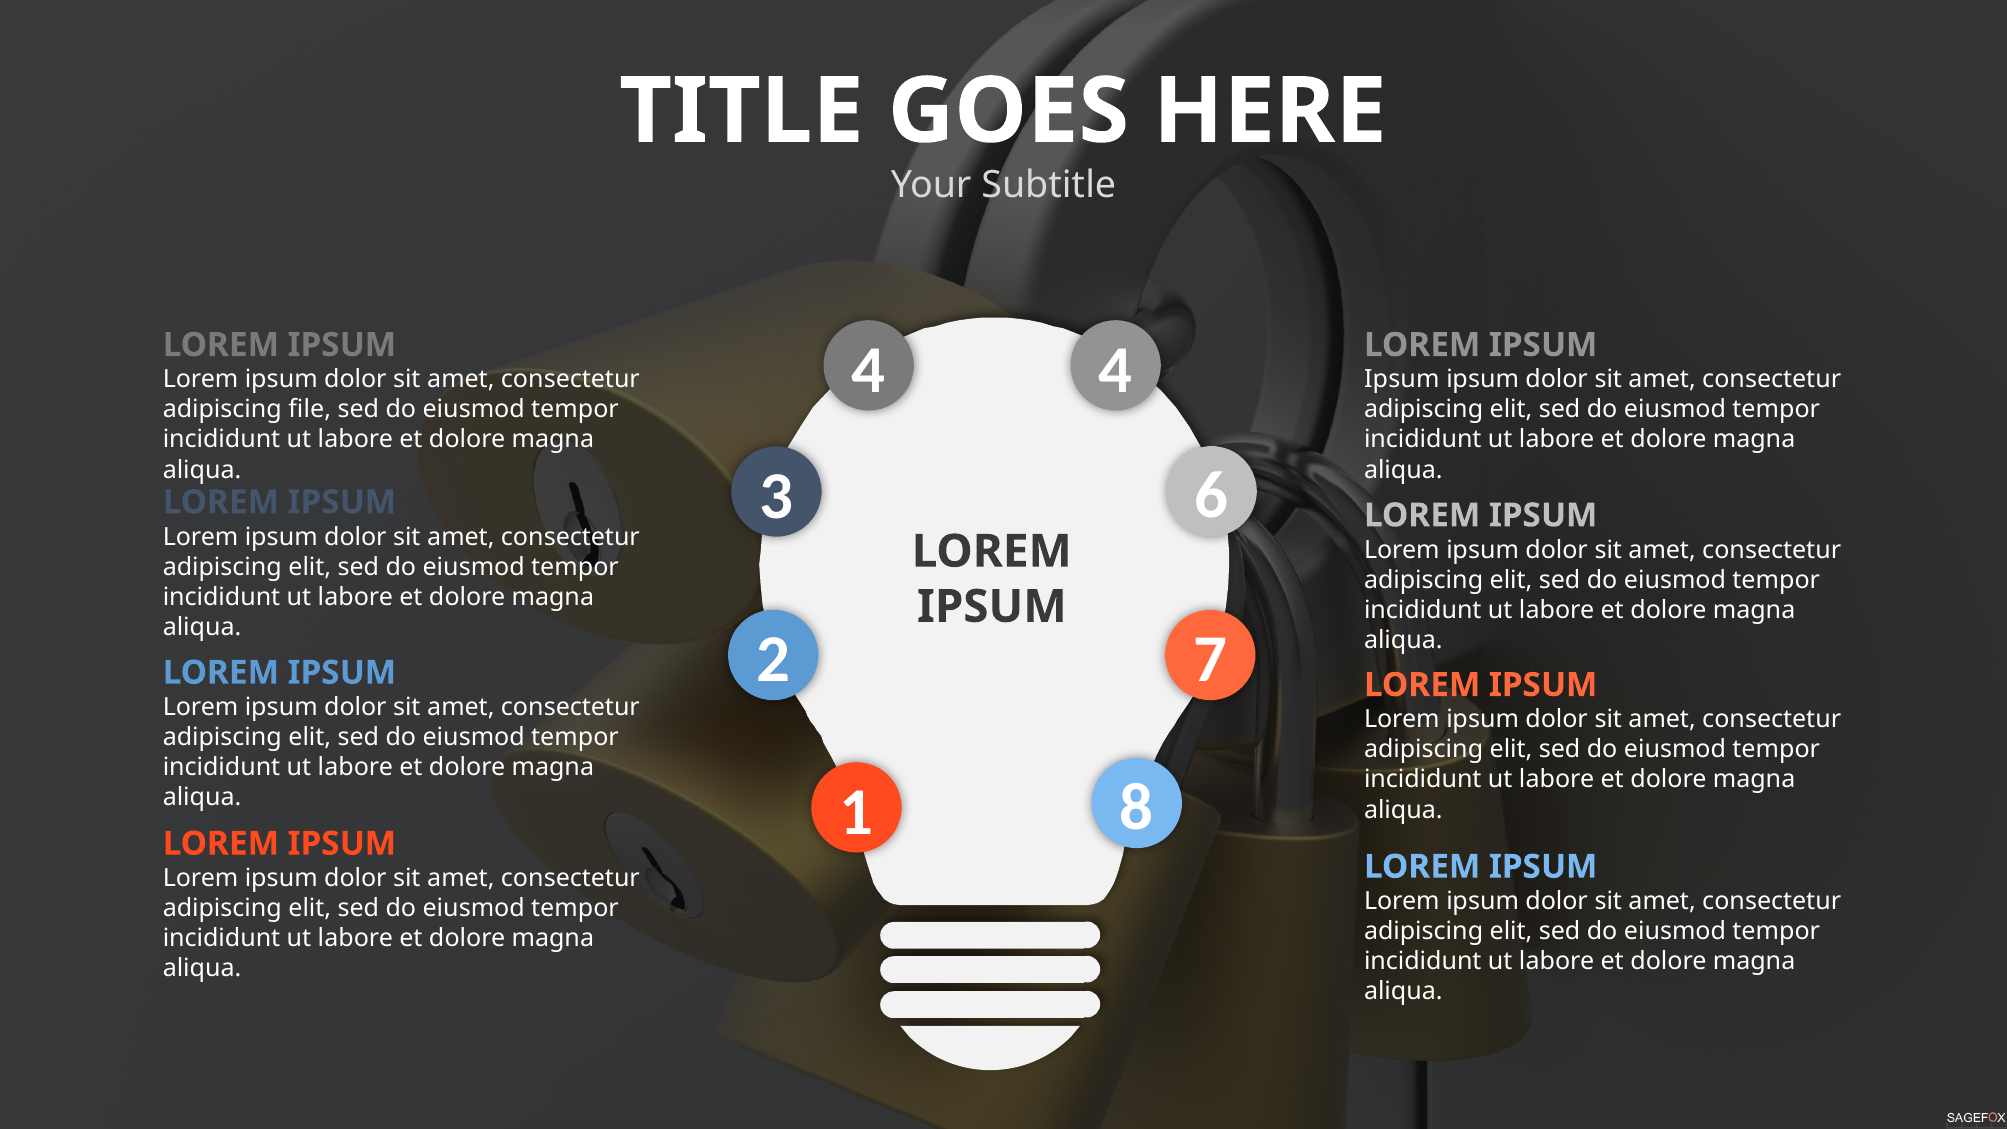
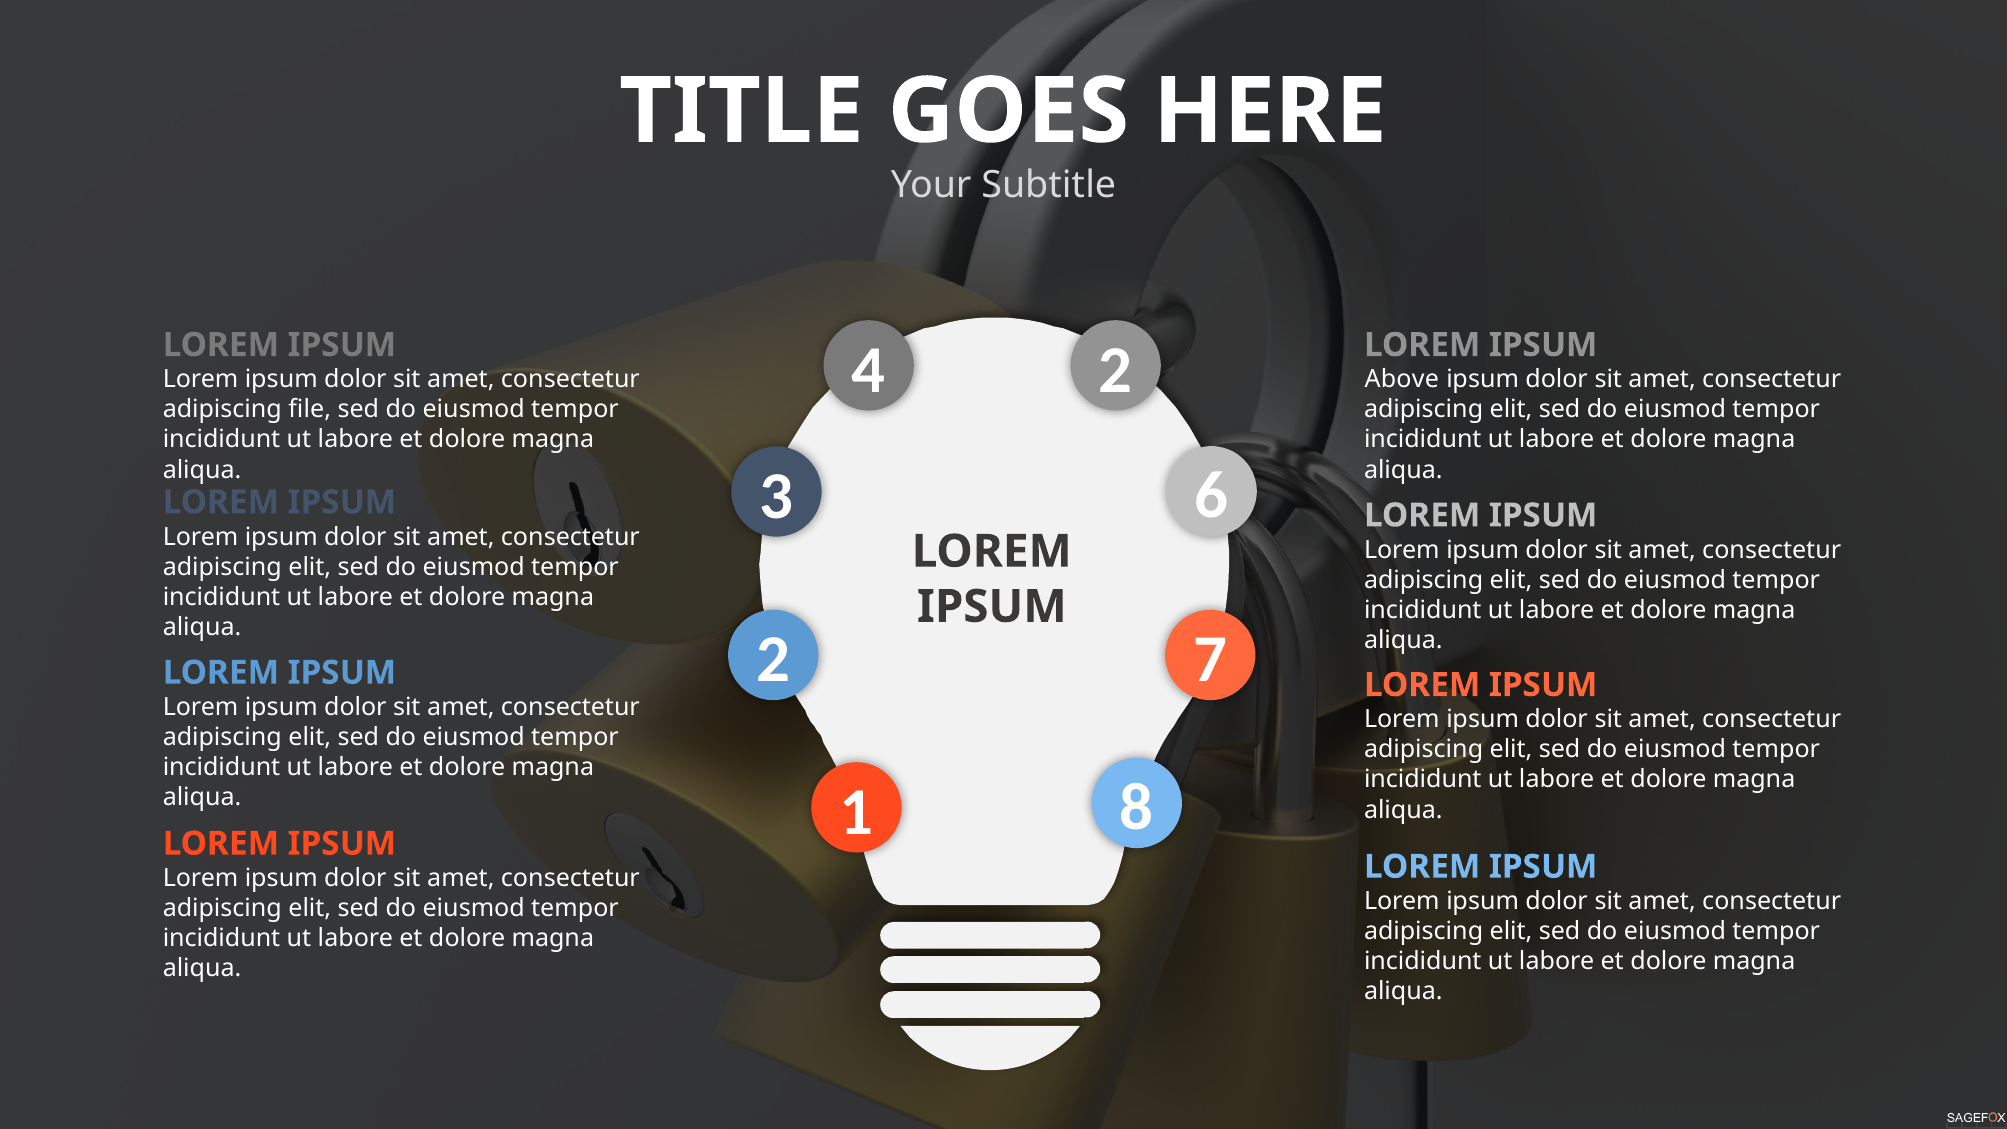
4 4: 4 -> 2
Ipsum at (1402, 379): Ipsum -> Above
